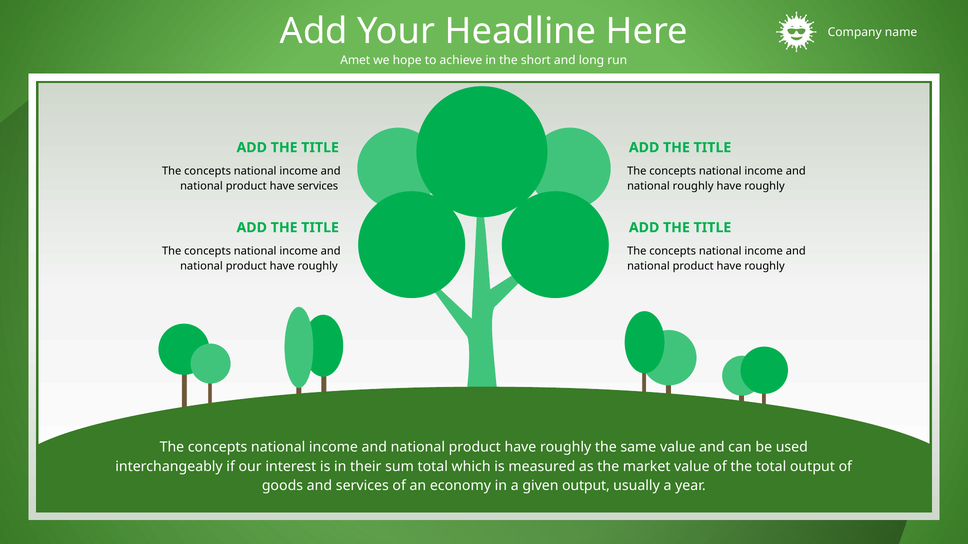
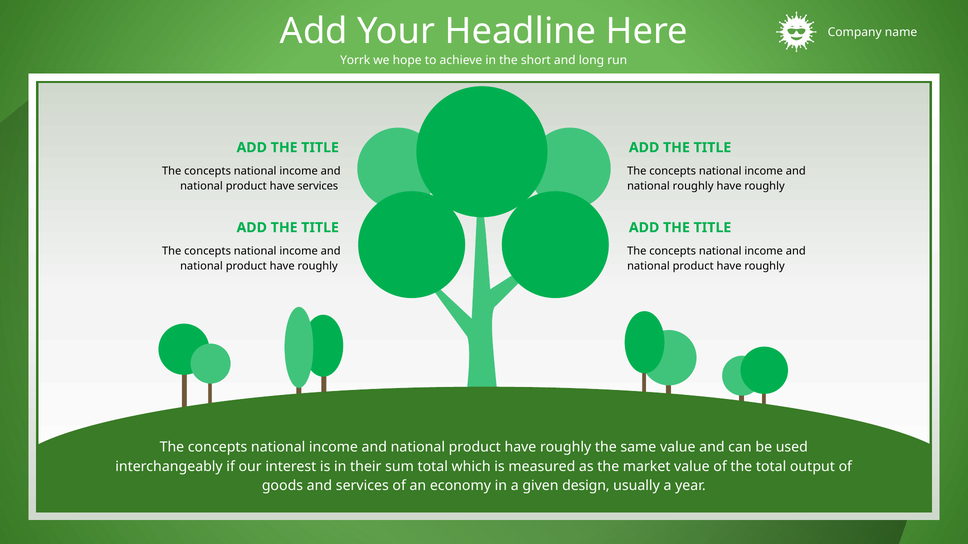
Amet: Amet -> Yorrk
given output: output -> design
